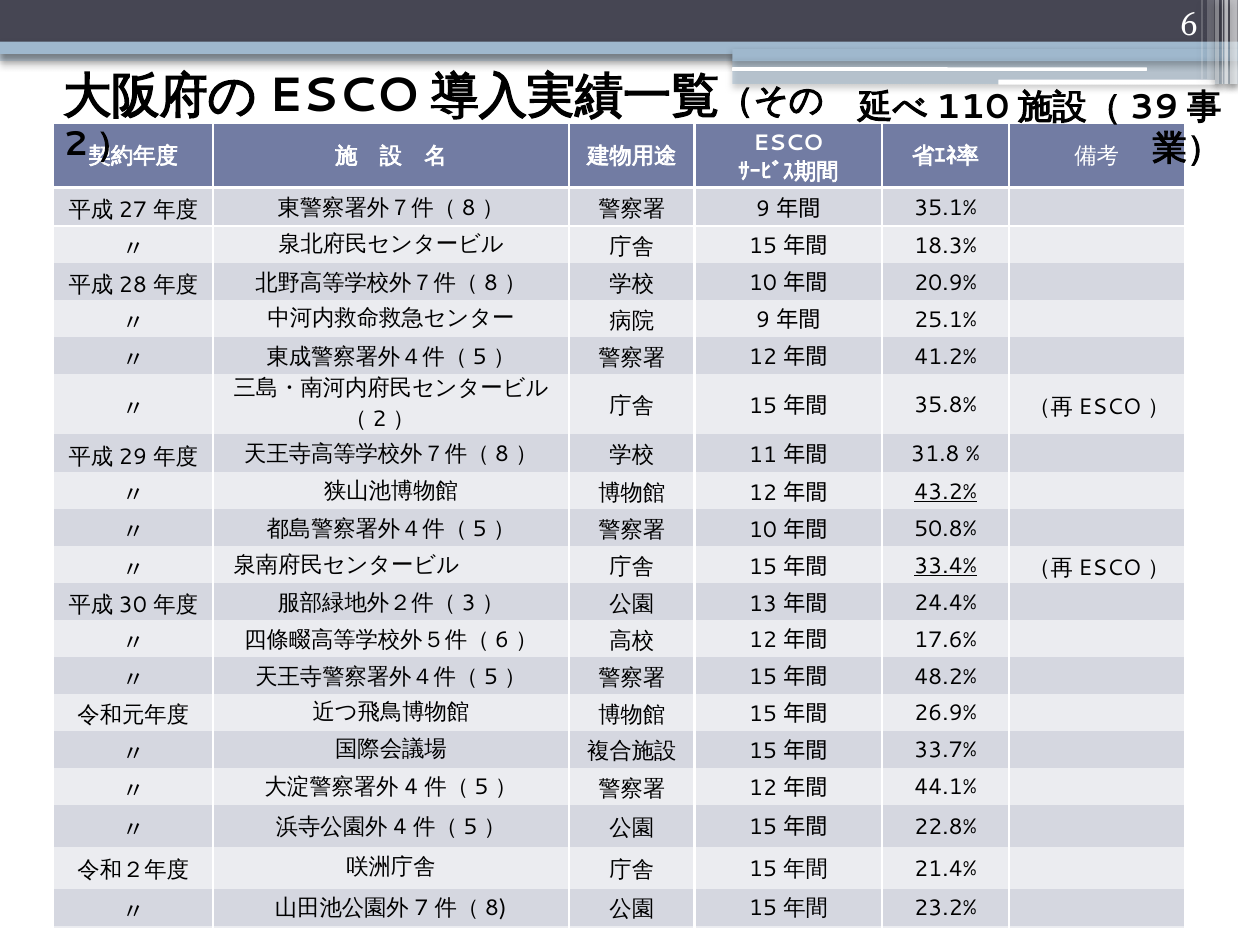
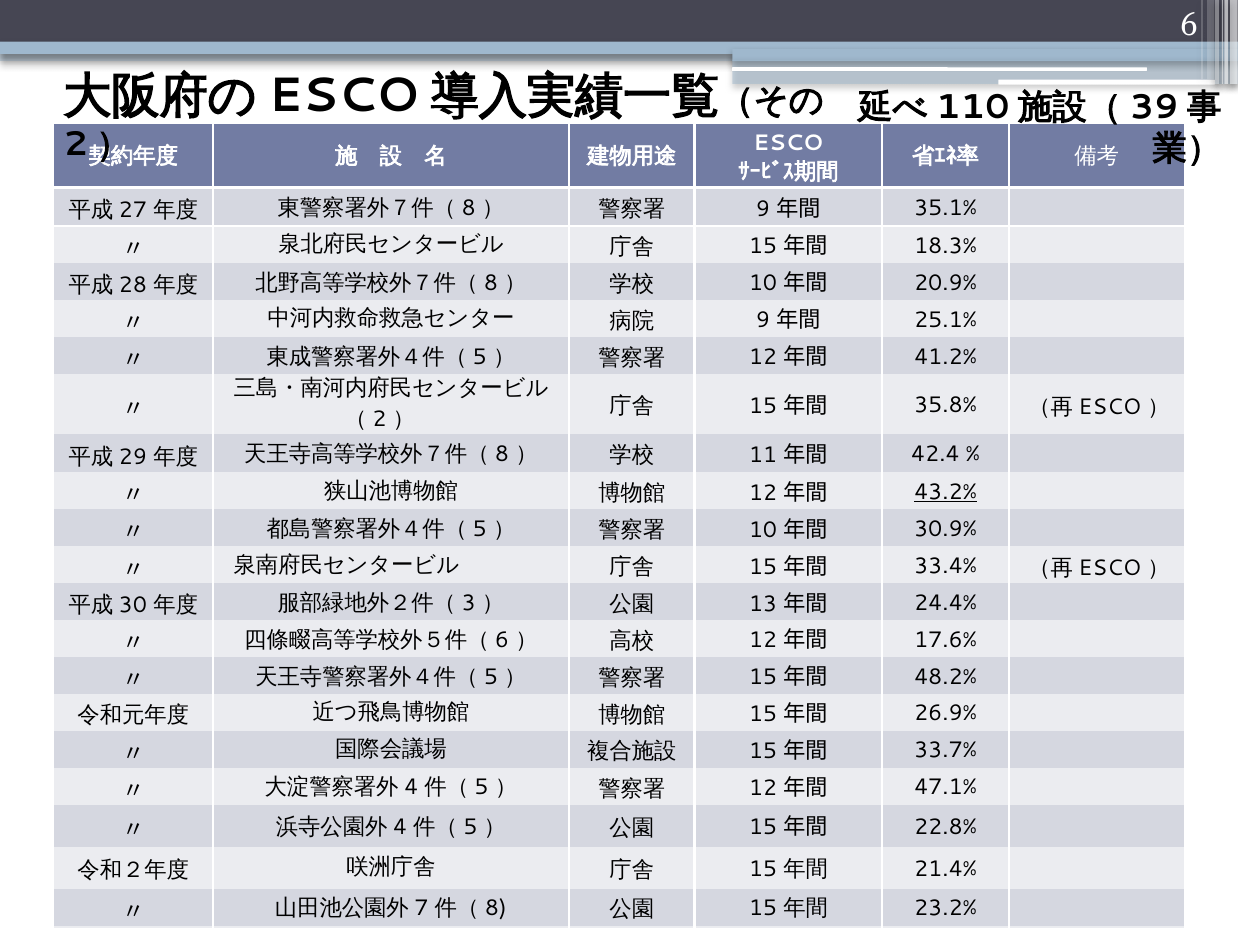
31.8: 31.8 -> 42.4
50.8%: 50.8% -> 30.9%
33.4% underline: present -> none
44.1%: 44.1% -> 47.1%
